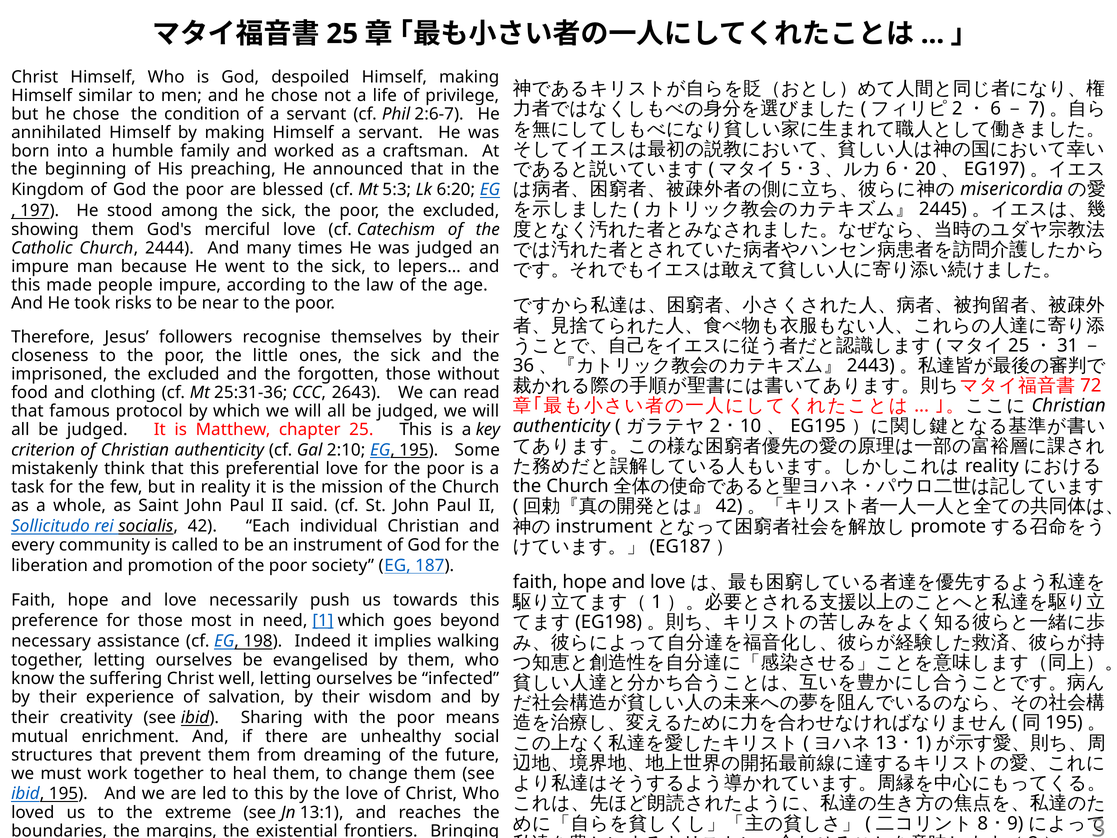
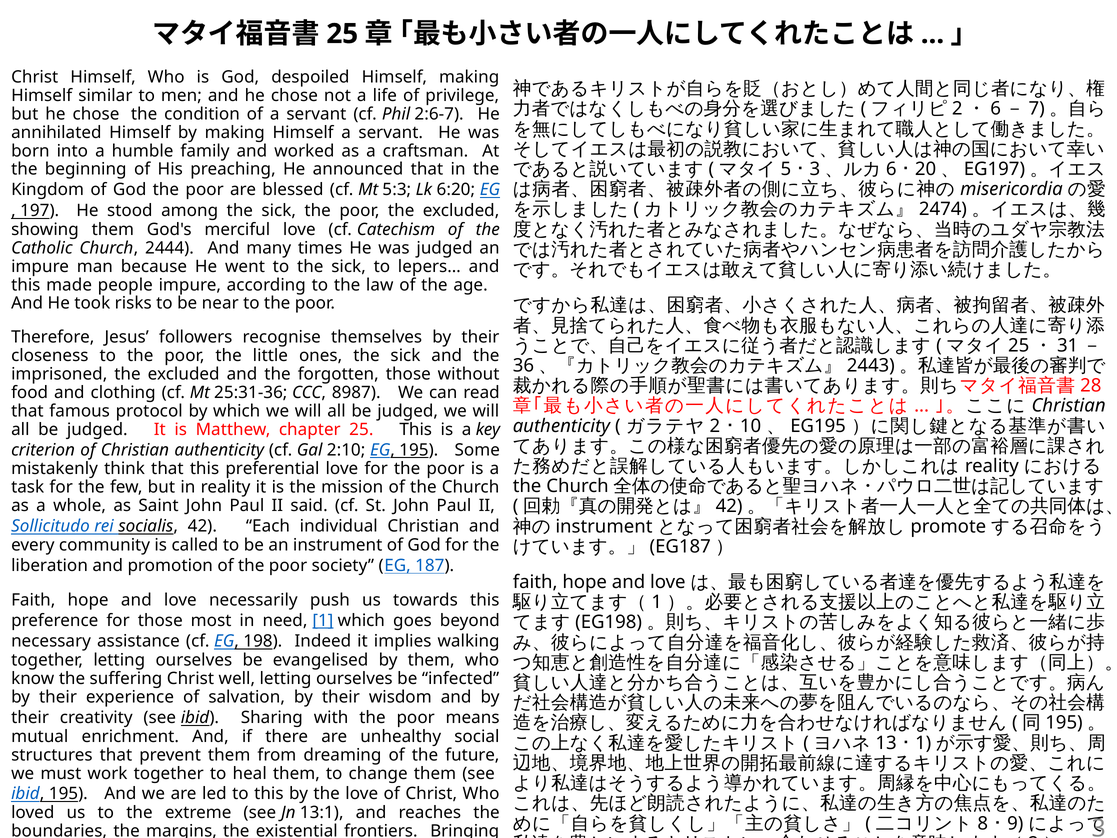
2445: 2445 -> 2474
72: 72 -> 28
2643: 2643 -> 8987
